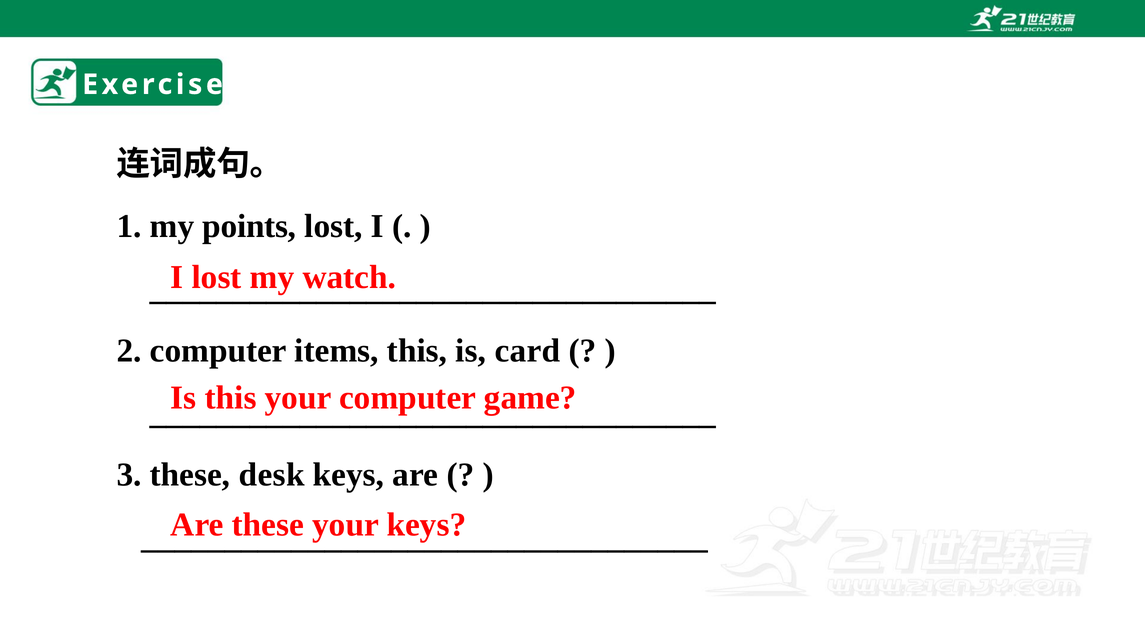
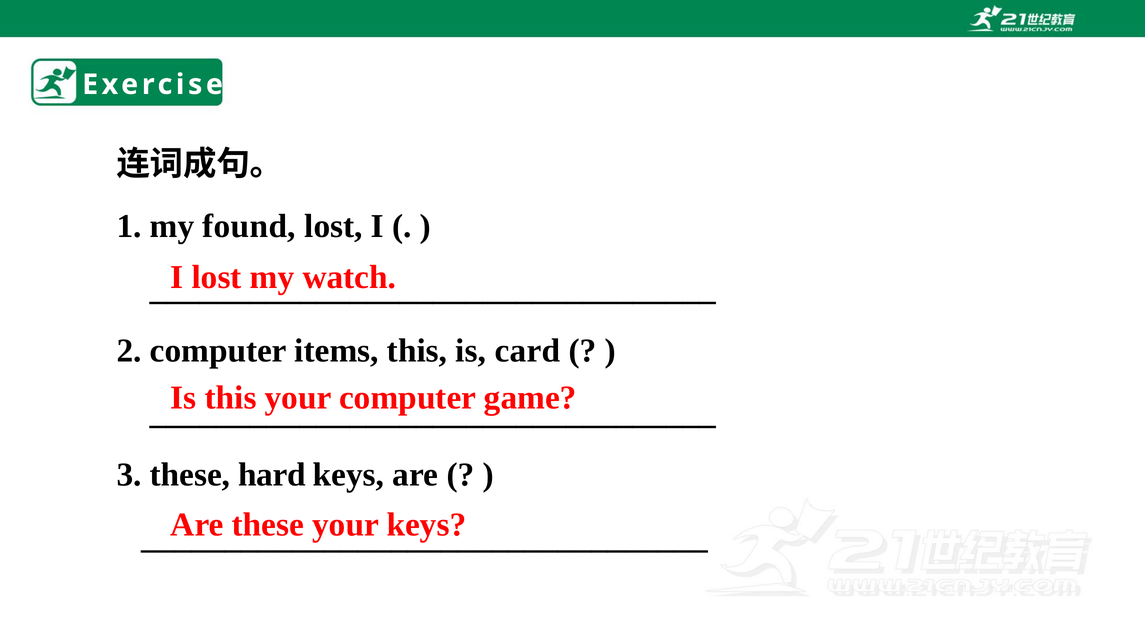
points: points -> found
desk: desk -> hard
